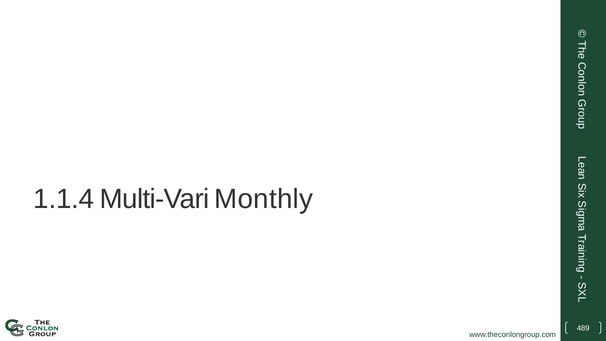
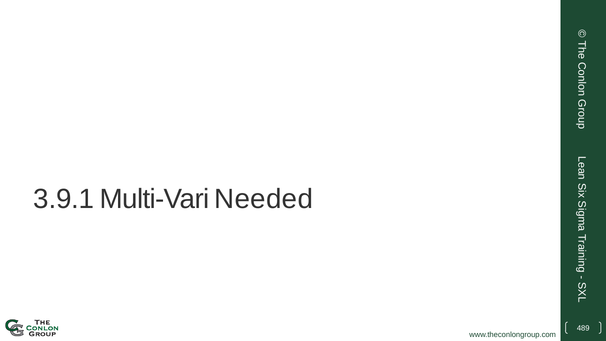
1.1.4: 1.1.4 -> 3.9.1
Monthly: Monthly -> Needed
